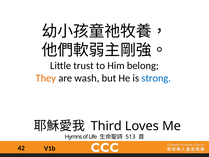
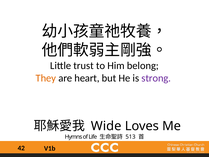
wash: wash -> heart
strong colour: blue -> purple
Third: Third -> Wide
